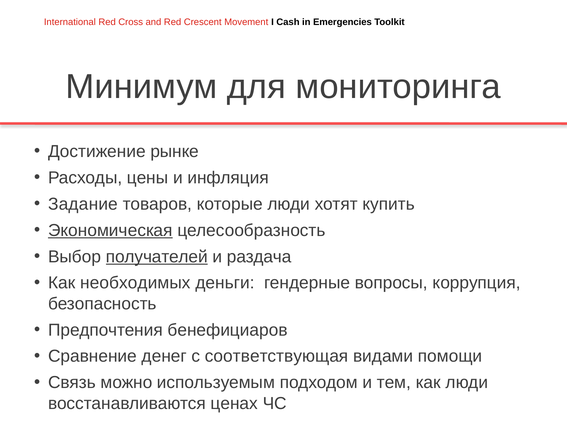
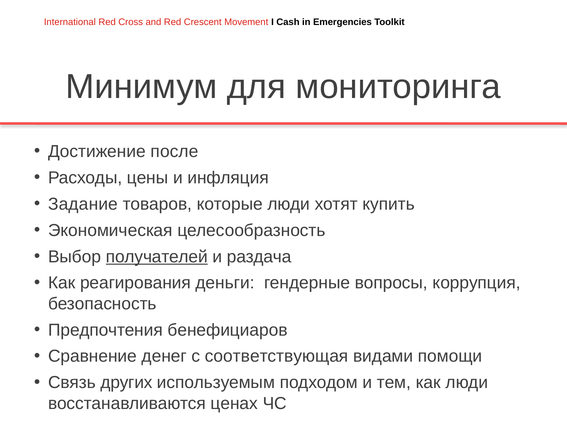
рынке: рынке -> после
Экономическая underline: present -> none
необходимых: необходимых -> реагирования
можно: можно -> других
